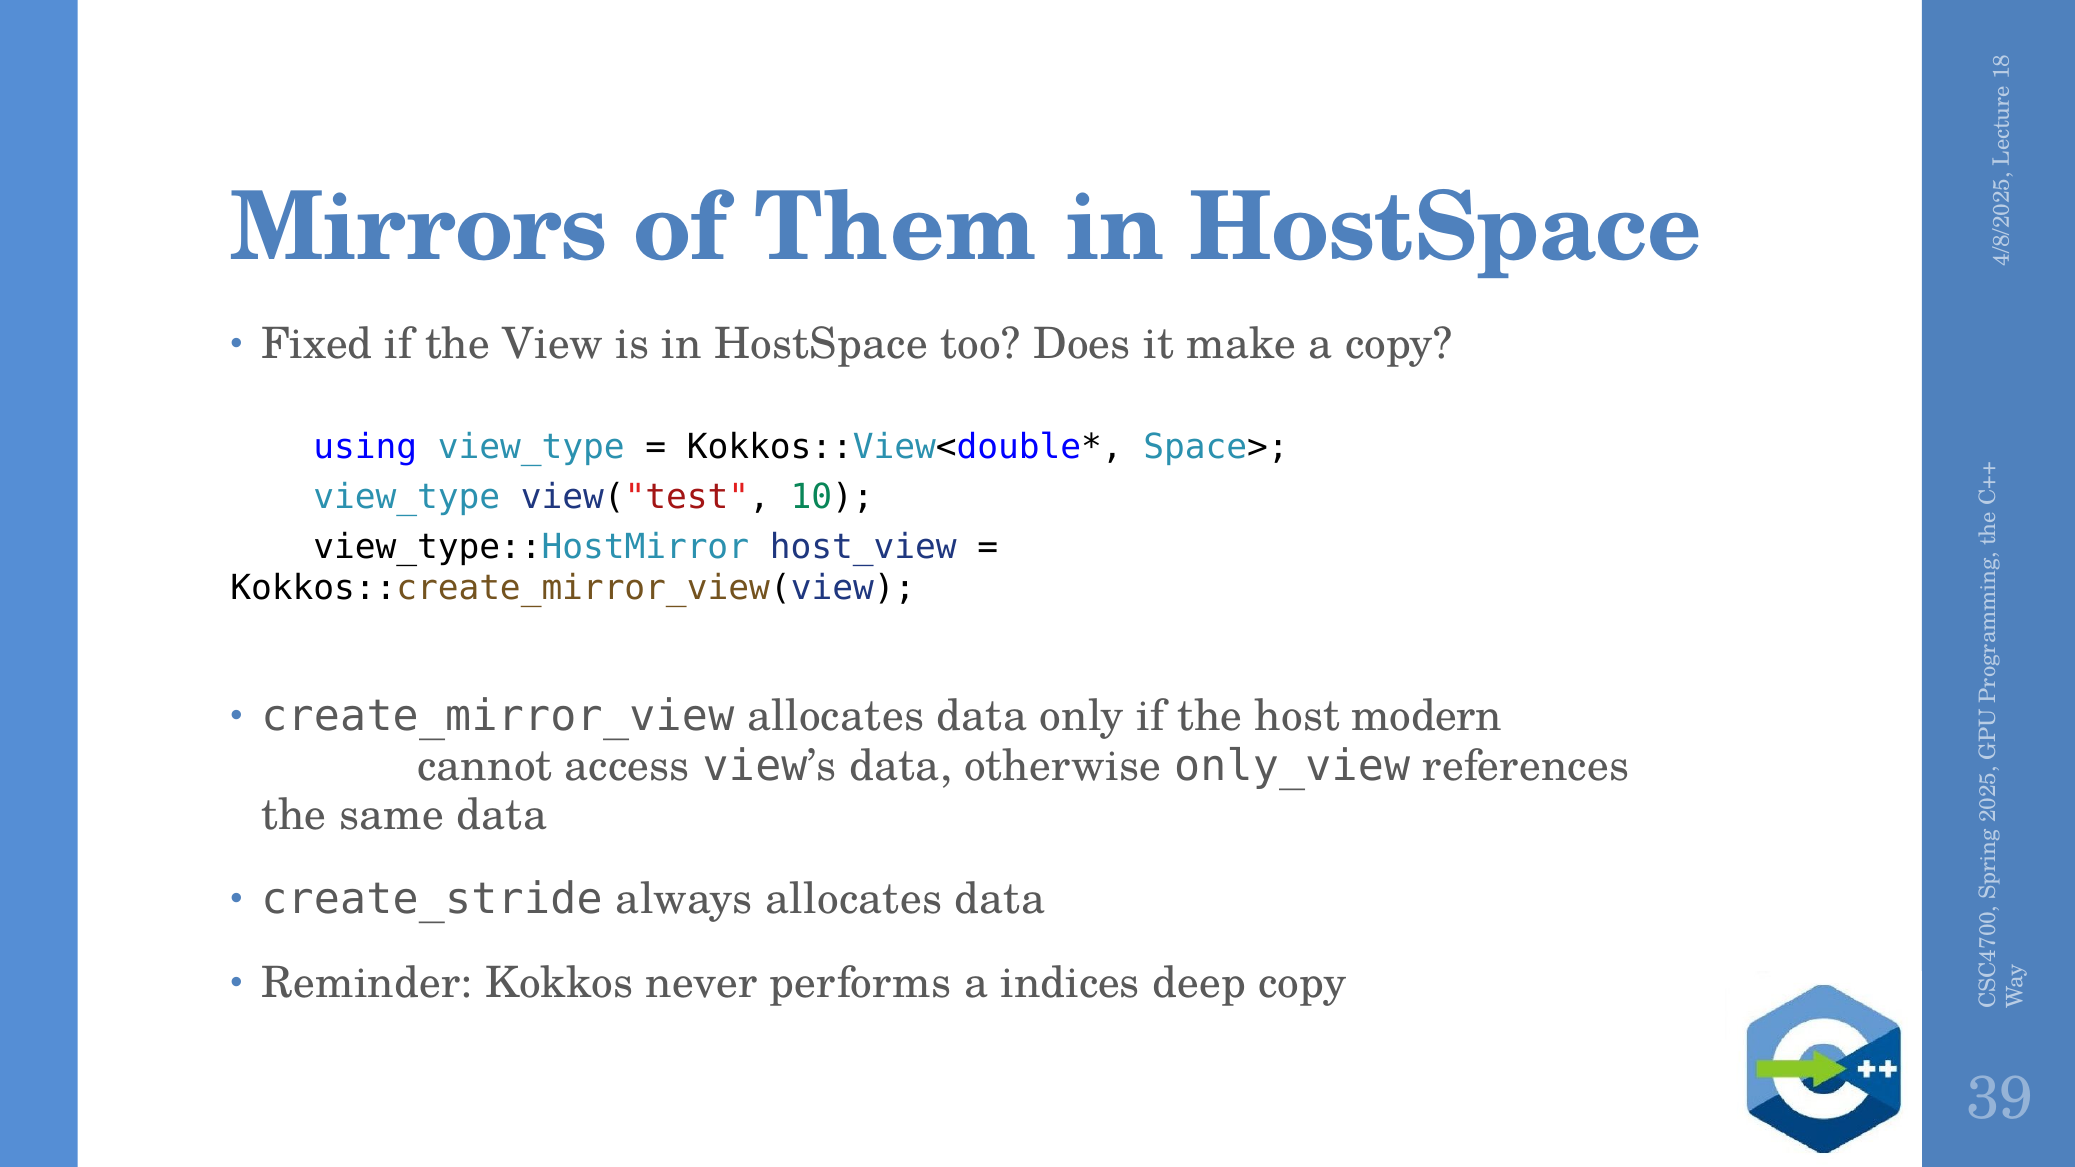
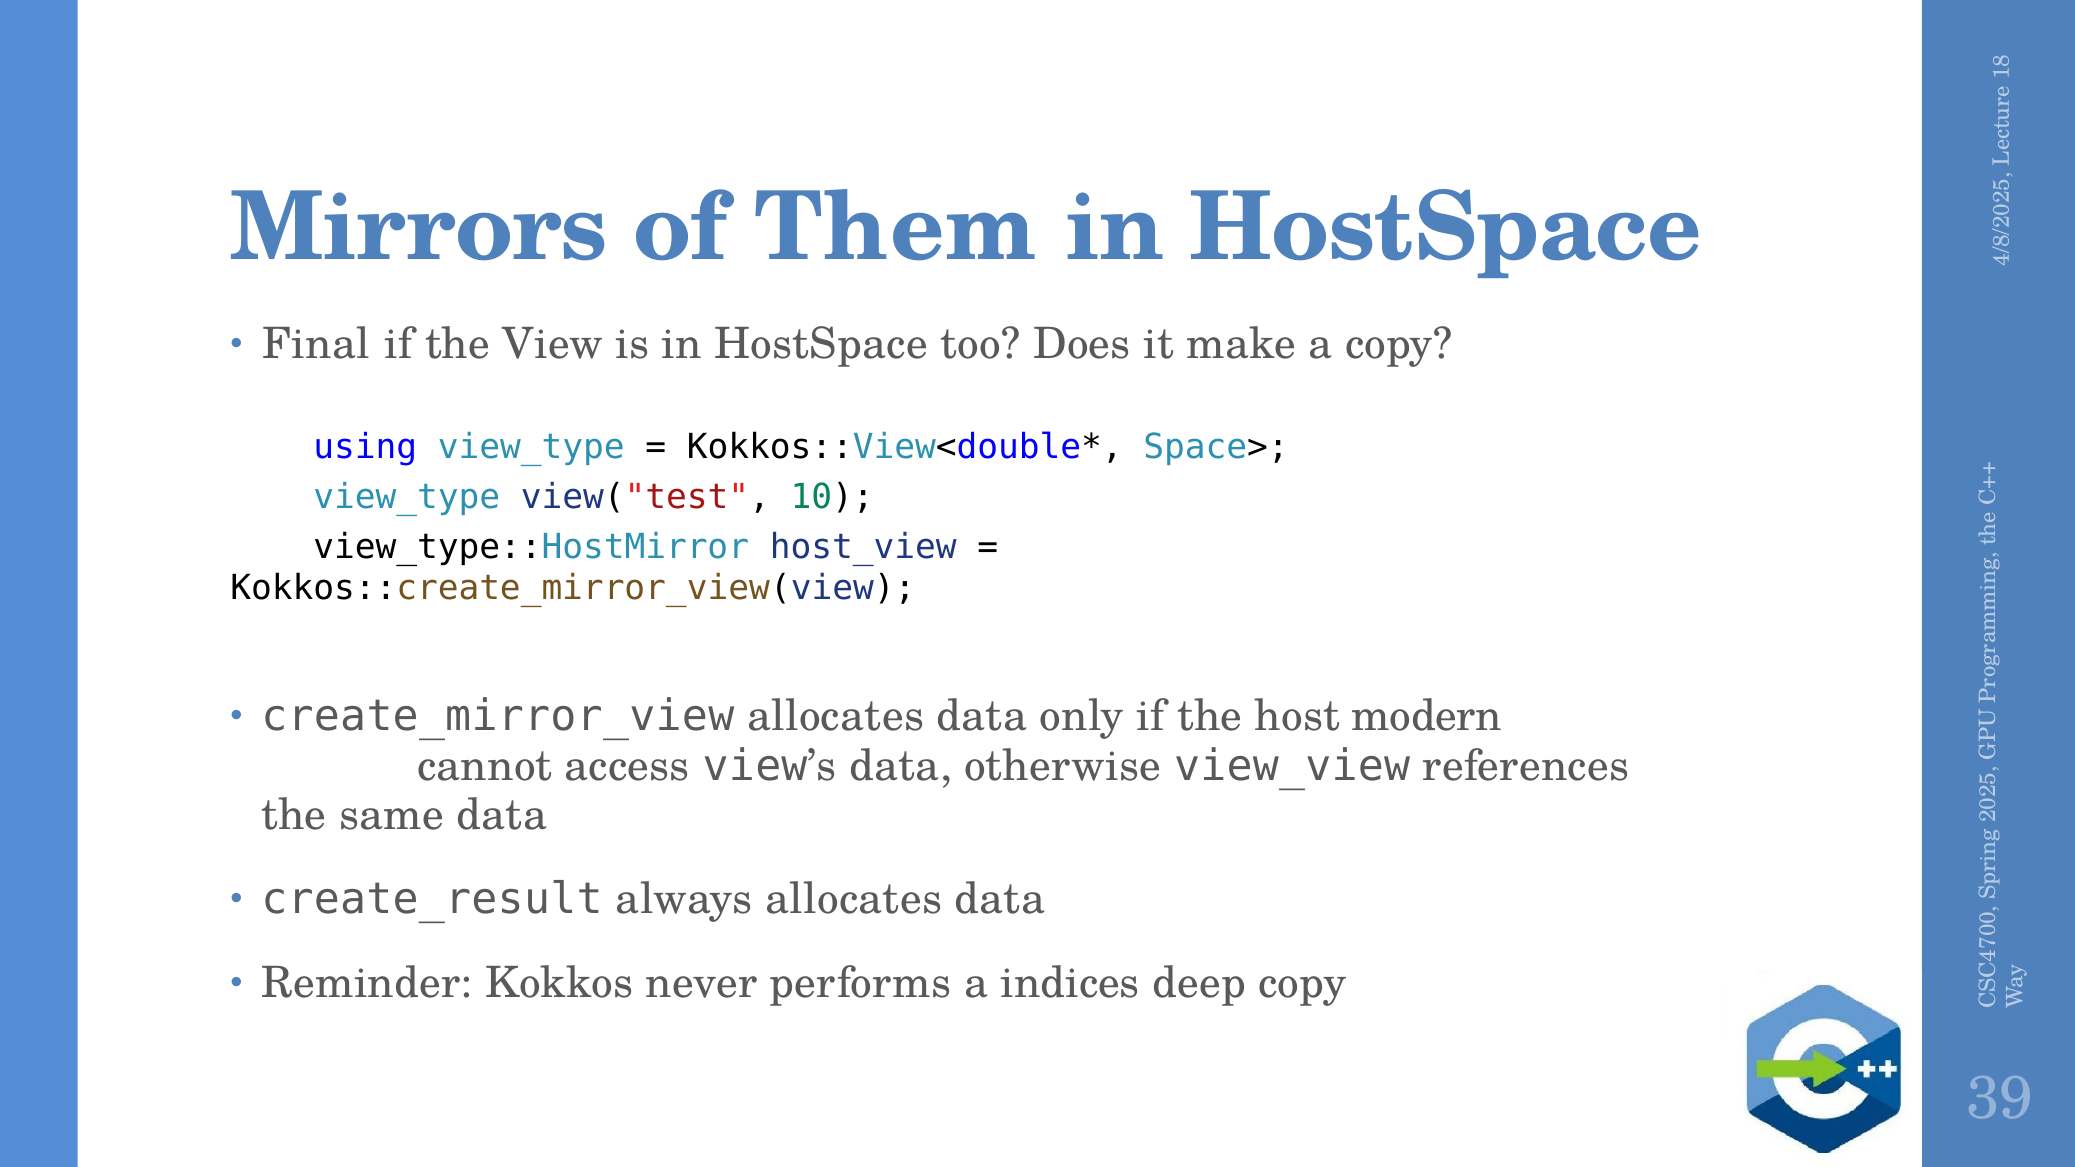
Fixed: Fixed -> Final
only_view: only_view -> view_view
create_stride: create_stride -> create_result
